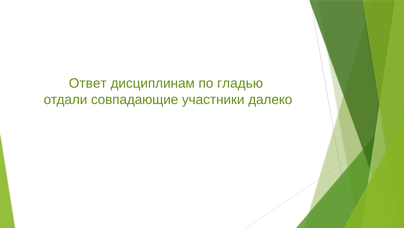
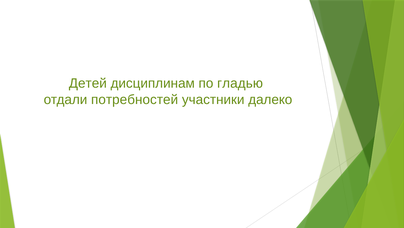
Ответ: Ответ -> Детей
совпадающие: совпадающие -> потребностей
